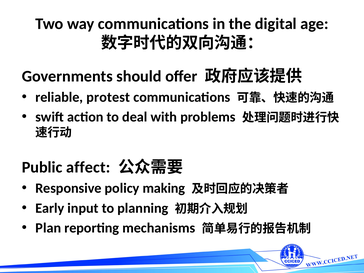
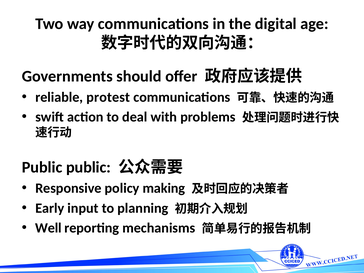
Public affect: affect -> public
Plan: Plan -> Well
